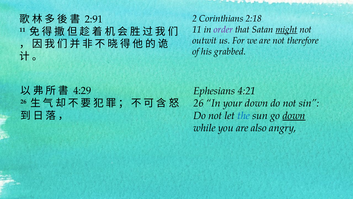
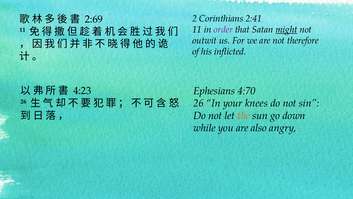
2:91: 2:91 -> 2:69
2:18: 2:18 -> 2:41
grabbed: grabbed -> inflicted
4:29: 4:29 -> 4:23
4:21: 4:21 -> 4:70
your down: down -> knees
the colour: blue -> orange
down at (294, 115) underline: present -> none
